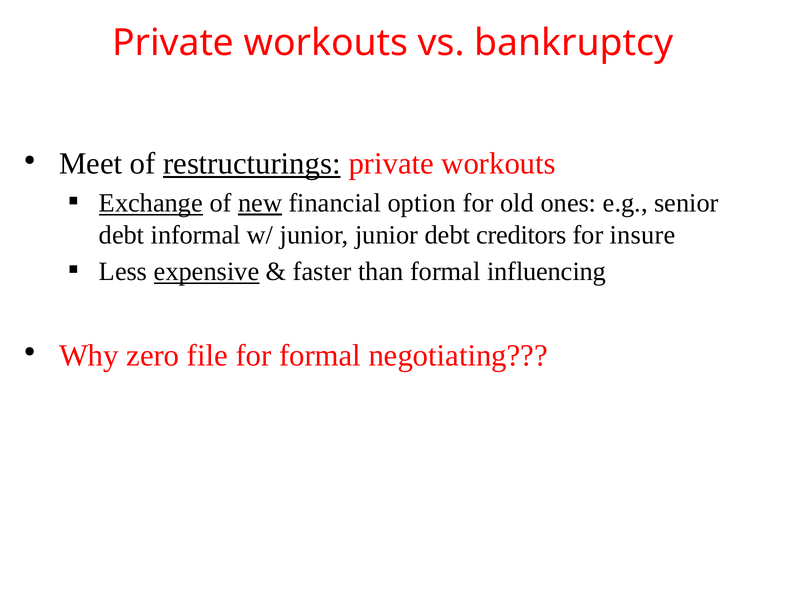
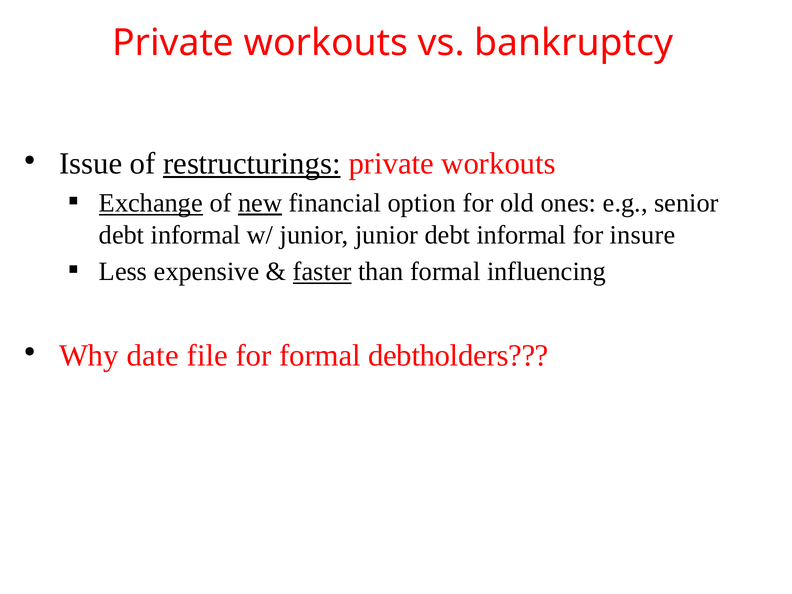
Meet: Meet -> Issue
junior debt creditors: creditors -> informal
expensive underline: present -> none
faster underline: none -> present
zero: zero -> date
negotiating: negotiating -> debtholders
